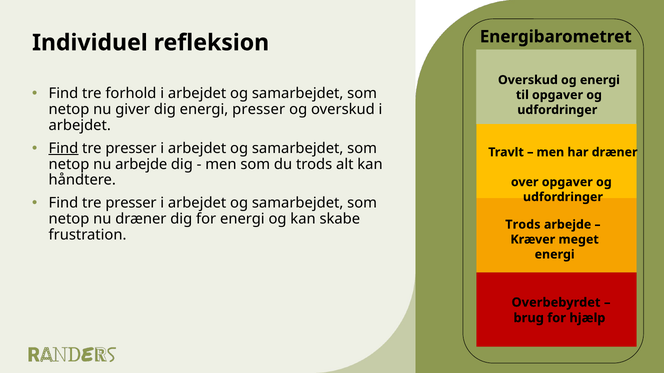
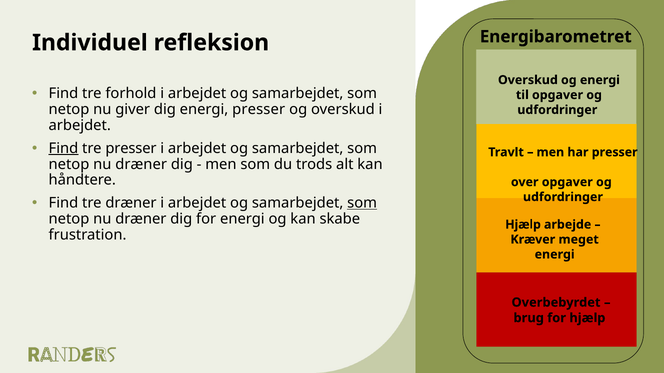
har dræner: dræner -> presser
arbejde at (141, 164): arbejde -> dræner
presser at (131, 203): presser -> dræner
som at (362, 203) underline: none -> present
Trods at (523, 225): Trods -> Hjælp
